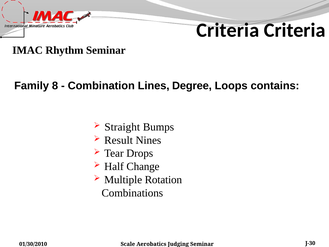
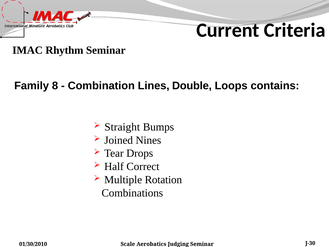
Criteria at (228, 30): Criteria -> Current
Degree: Degree -> Double
Result: Result -> Joined
Change: Change -> Correct
